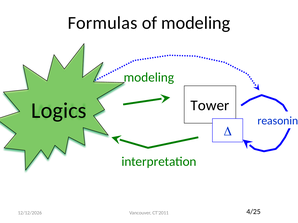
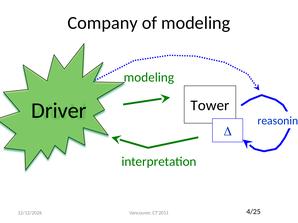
Formulas: Formulas -> Company
Logics: Logics -> Driver
